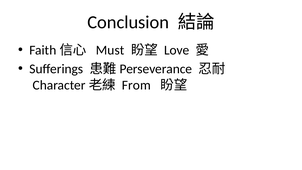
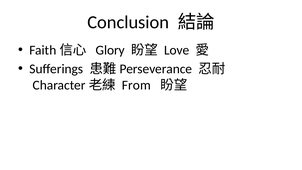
Must: Must -> Glory
